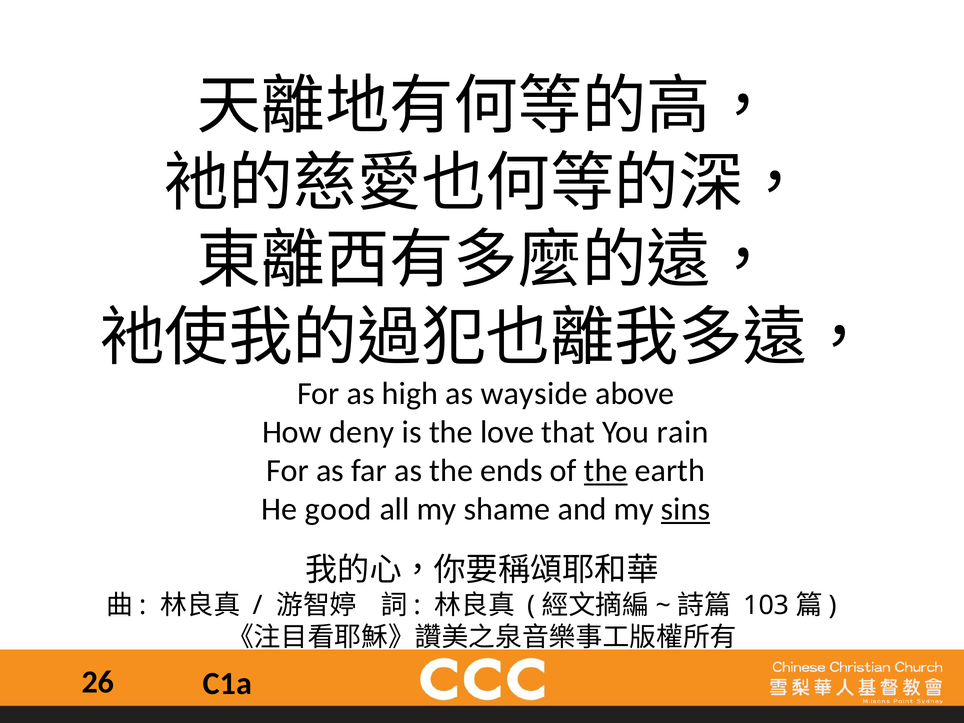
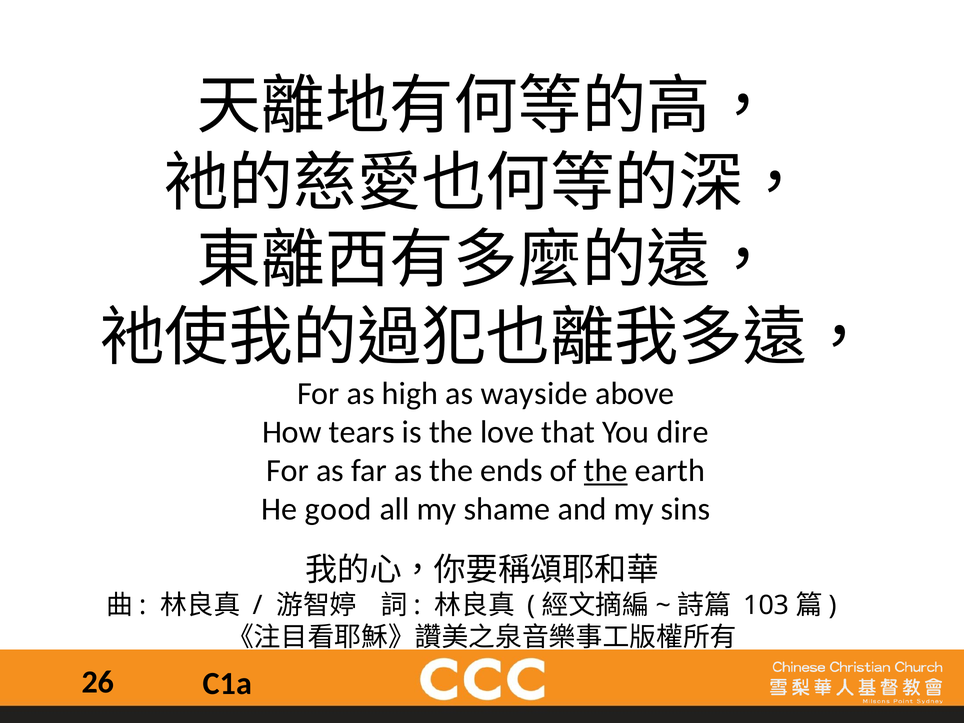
deny: deny -> tears
rain: rain -> dire
sins underline: present -> none
